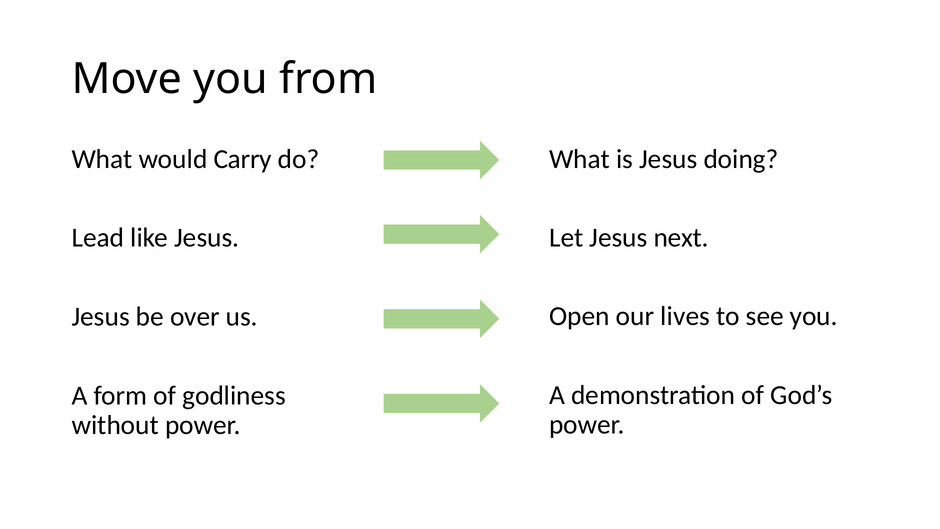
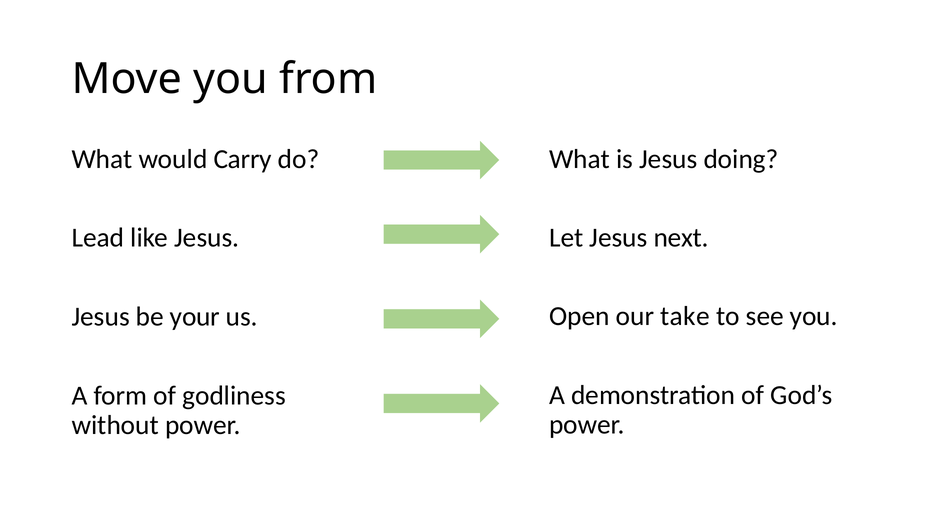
lives: lives -> take
over: over -> your
